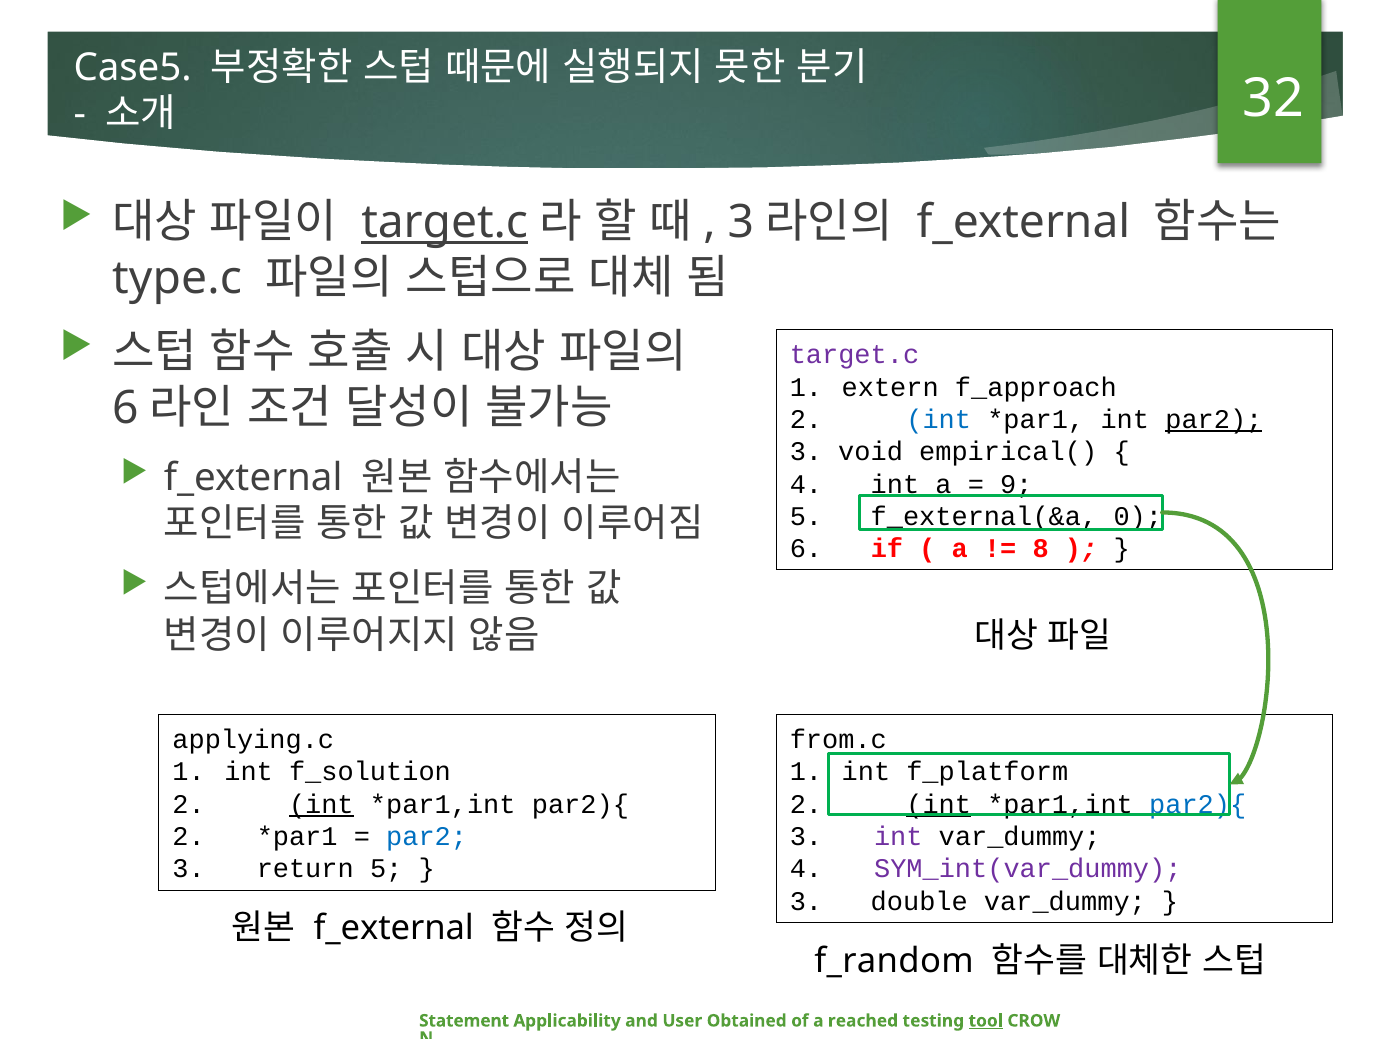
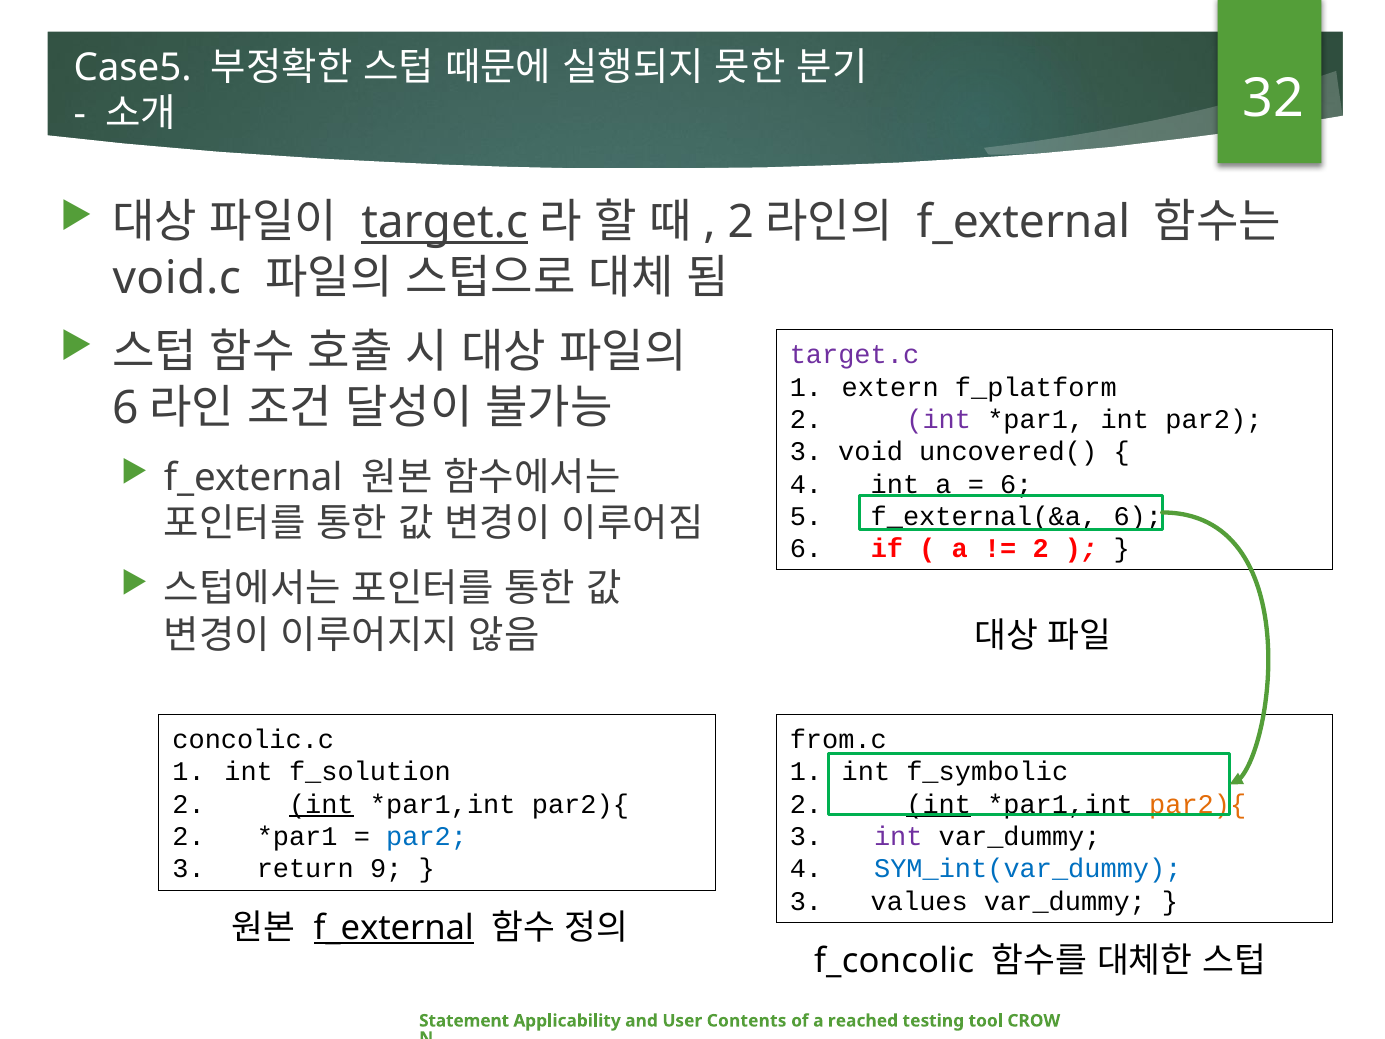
3 at (741, 223): 3 -> 2
type.c: type.c -> void.c
f_approach: f_approach -> f_platform
int at (939, 419) colour: blue -> purple
par2 at (1214, 419) underline: present -> none
empirical(: empirical( -> uncovered(
9 at (1016, 484): 9 -> 6
f_external(&a 0: 0 -> 6
8 at (1041, 549): 8 -> 2
applying.c: applying.c -> concolic.c
f_platform: f_platform -> f_symbolic
par2){ at (1198, 804) colour: blue -> orange
SYM_int(var_dummy colour: purple -> blue
return 5: 5 -> 9
double: double -> values
f_external at (394, 928) underline: none -> present
f_random: f_random -> f_concolic
Obtained: Obtained -> Contents
tool underline: present -> none
